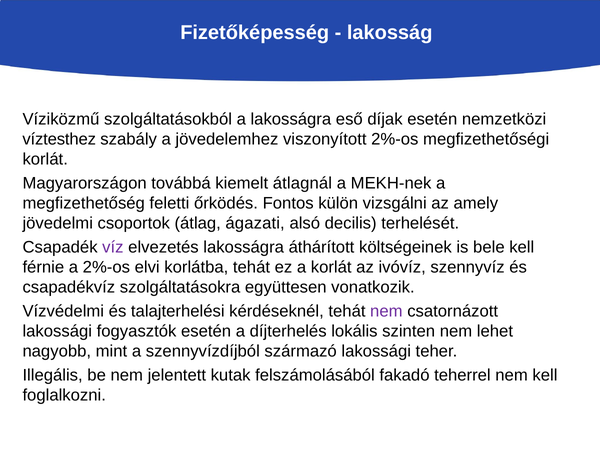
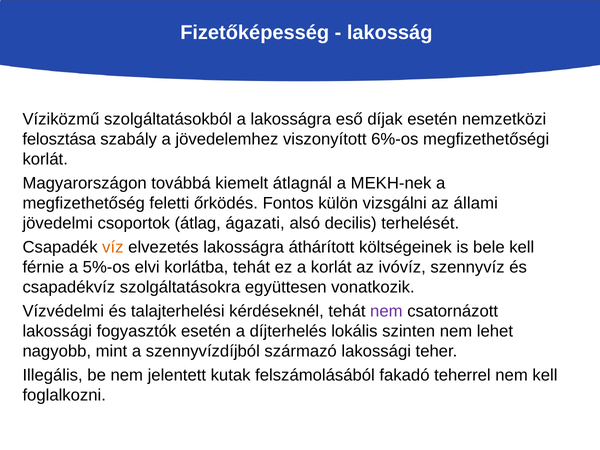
víztesthez: víztesthez -> felosztása
viszonyított 2%-os: 2%-os -> 6%-os
amely: amely -> állami
víz colour: purple -> orange
a 2%-os: 2%-os -> 5%-os
